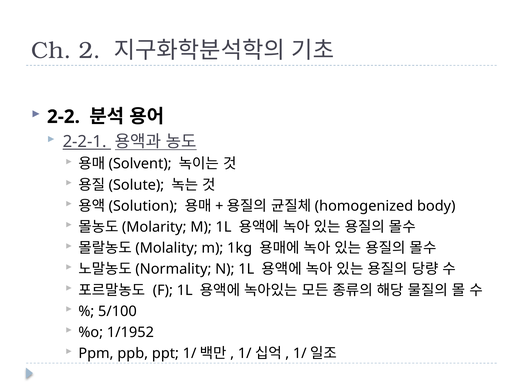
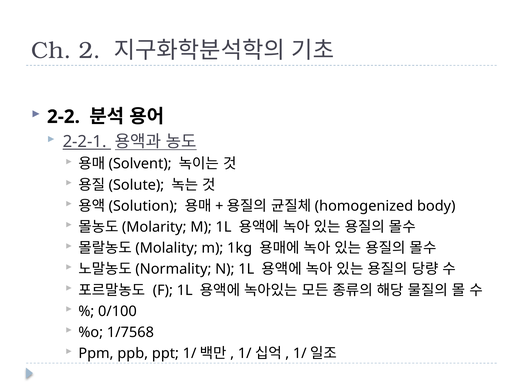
5/100: 5/100 -> 0/100
1/1952: 1/1952 -> 1/7568
